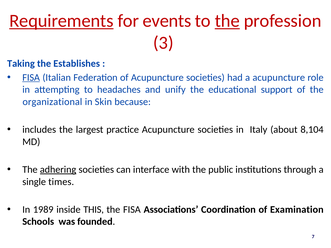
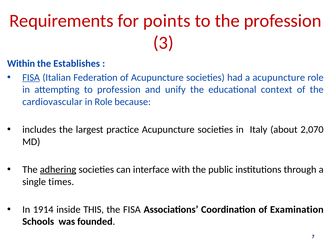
Requirements underline: present -> none
events: events -> points
the at (227, 21) underline: present -> none
Taking: Taking -> Within
to headaches: headaches -> profession
support: support -> context
organizational: organizational -> cardiovascular
in Skin: Skin -> Role
8,104: 8,104 -> 2,070
1989: 1989 -> 1914
